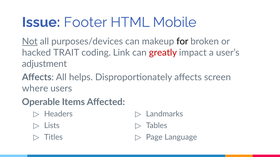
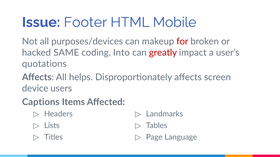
Not underline: present -> none
for colour: black -> red
TRAIT: TRAIT -> SAME
Link: Link -> Into
adjustment: adjustment -> quotations
where: where -> device
Operable: Operable -> Captions
